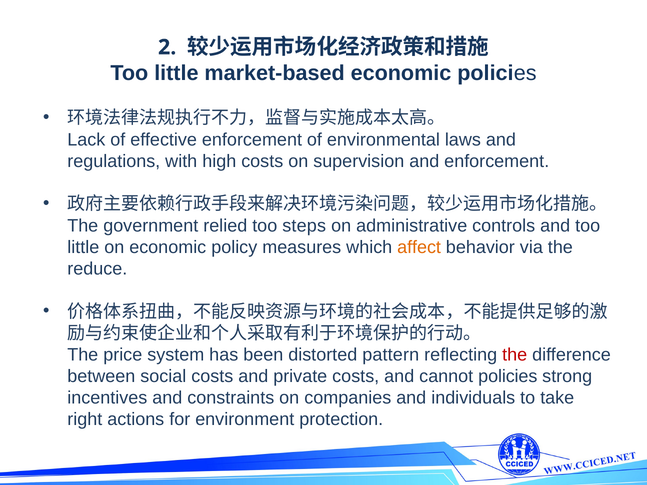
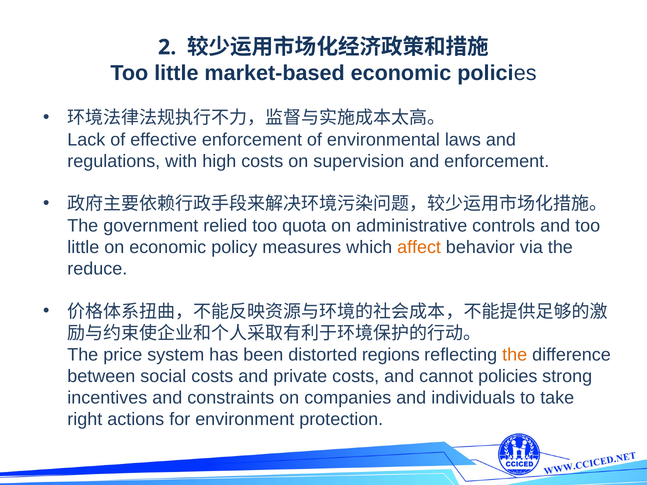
steps: steps -> quota
pattern: pattern -> regions
the at (515, 355) colour: red -> orange
